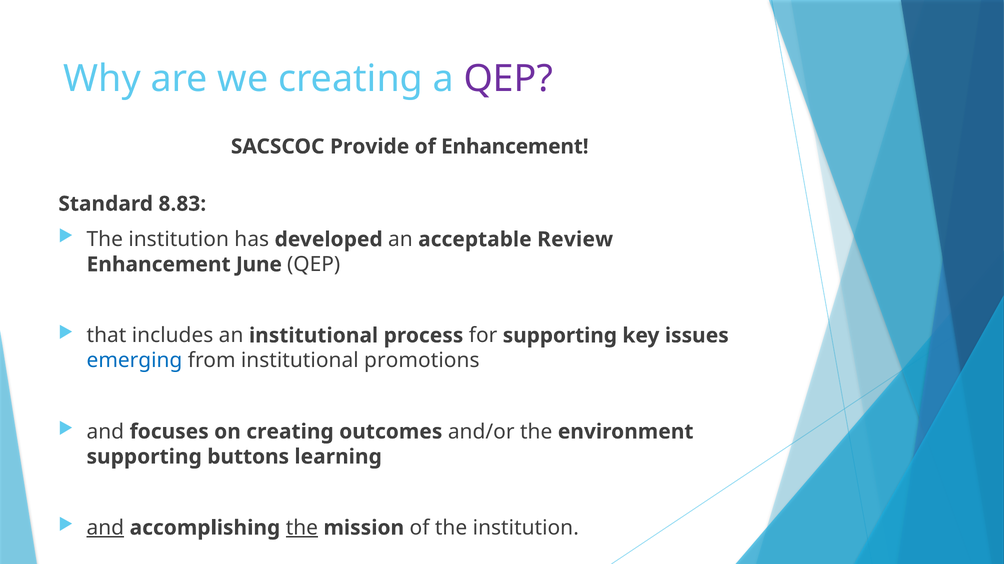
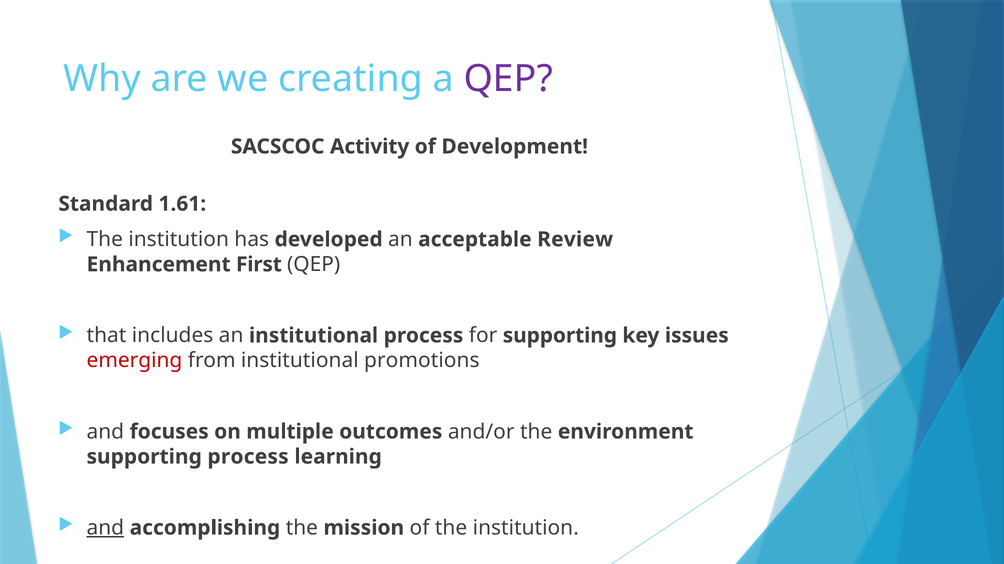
Provide: Provide -> Activity
of Enhancement: Enhancement -> Development
8.83: 8.83 -> 1.61
June: June -> First
emerging colour: blue -> red
on creating: creating -> multiple
supporting buttons: buttons -> process
the at (302, 528) underline: present -> none
